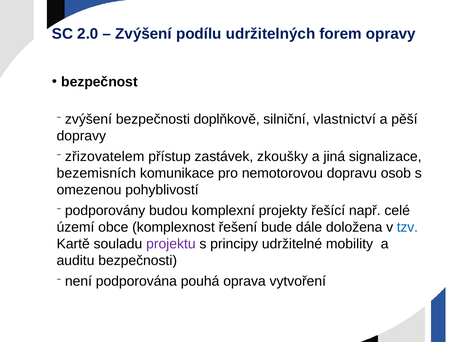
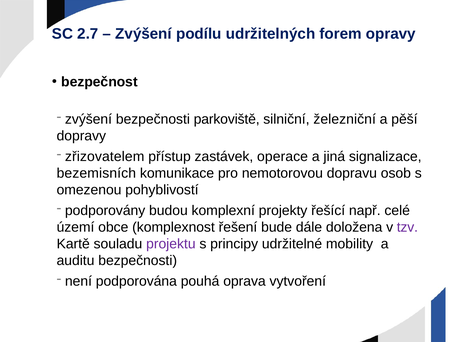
2.0: 2.0 -> 2.7
doplňkově: doplňkově -> parkoviště
vlastnictví: vlastnictví -> železniční
zkoušky: zkoušky -> operace
tzv colour: blue -> purple
